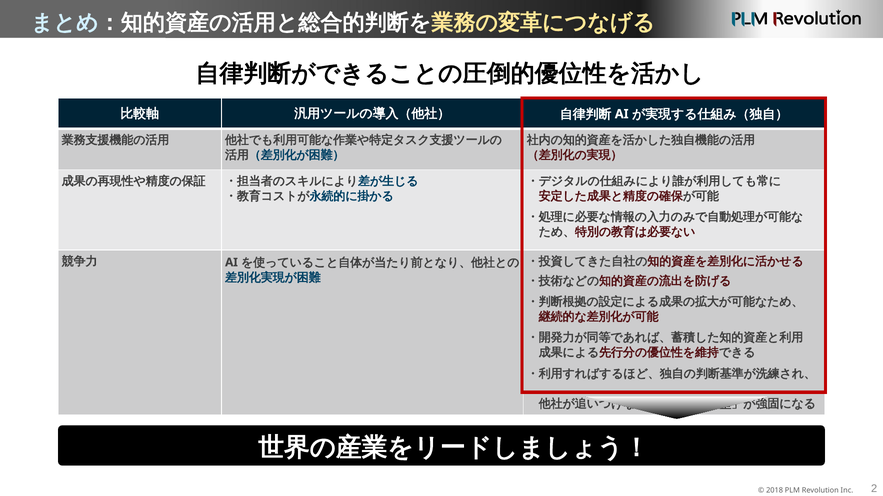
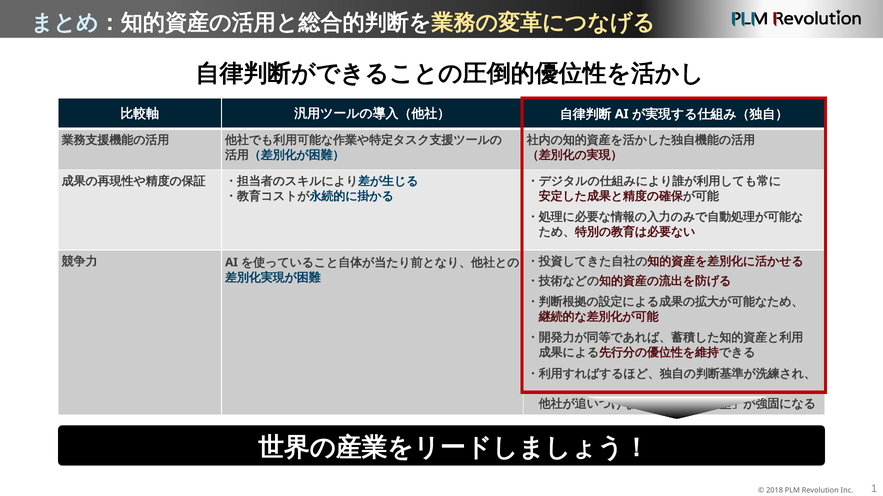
2: 2 -> 1
